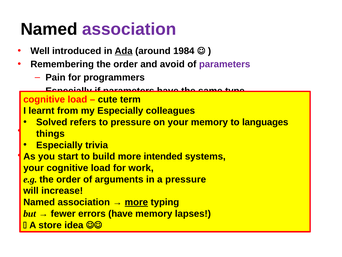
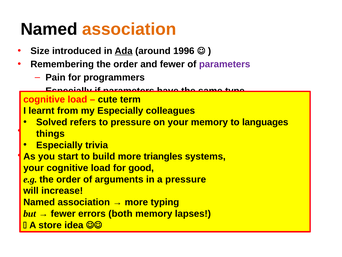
association at (129, 29) colour: purple -> orange
Well: Well -> Size
1984: 1984 -> 1996
and avoid: avoid -> fewer
intended at (163, 156): intended -> triangles
for work: work -> good
more at (136, 202) underline: present -> none
errors have: have -> both
